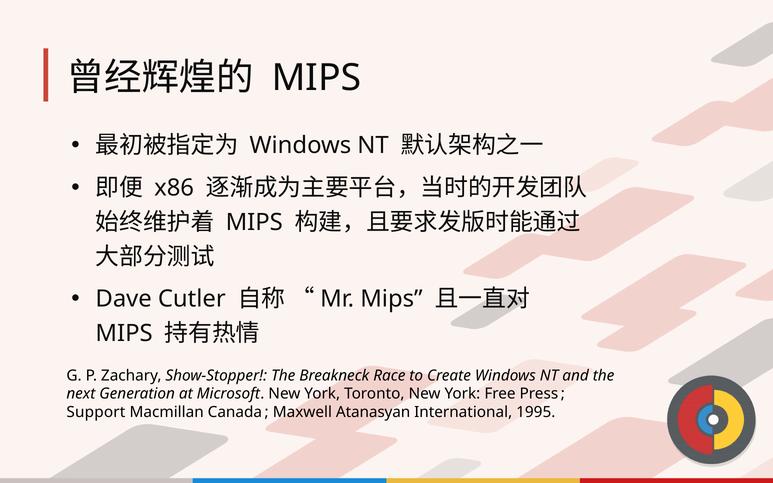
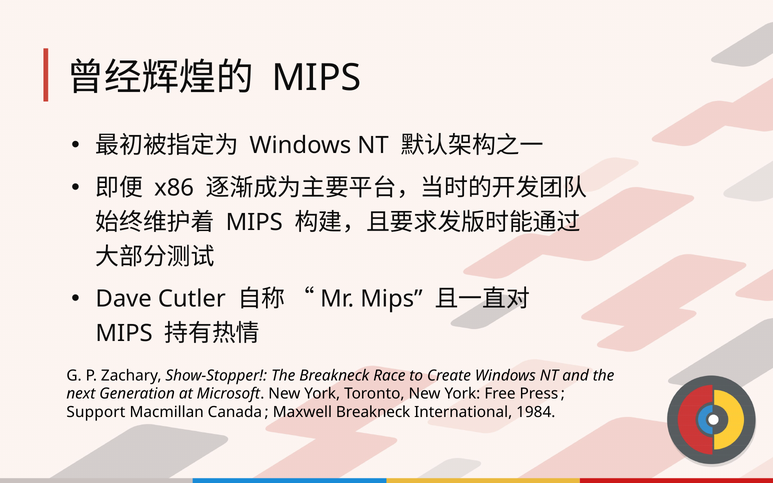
Maxwell Atanasyan: Atanasyan -> Breakneck
1995: 1995 -> 1984
